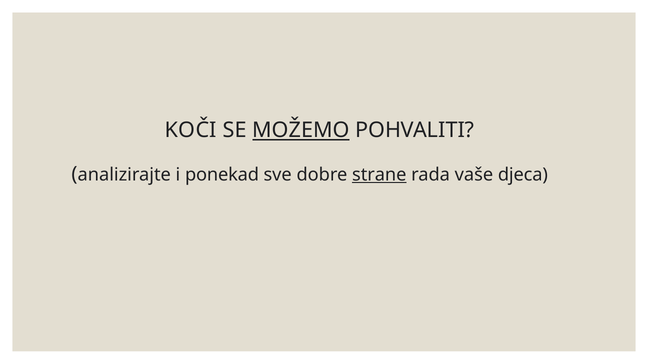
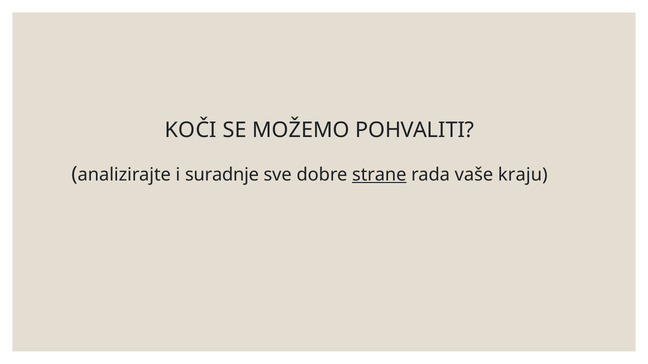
MOŽEMO underline: present -> none
ponekad: ponekad -> suradnje
djeca: djeca -> kraju
